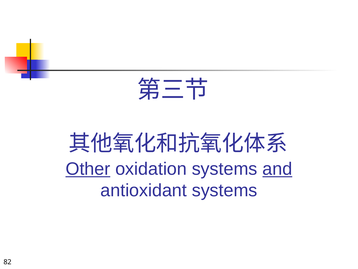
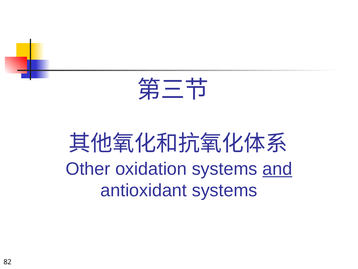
Other underline: present -> none
